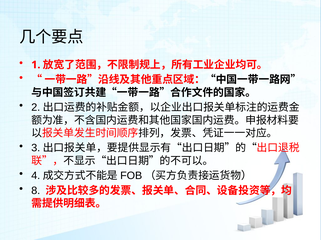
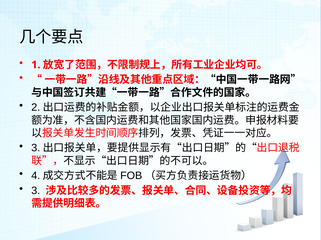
8: 8 -> 3
